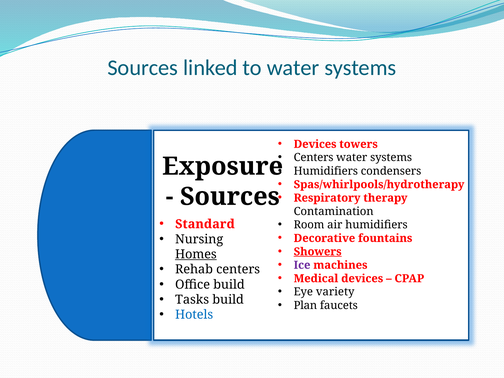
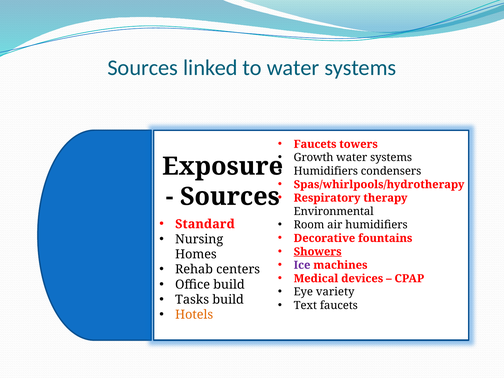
Devices at (315, 144): Devices -> Faucets
Centers at (314, 158): Centers -> Growth
Contamination: Contamination -> Environmental
Homes underline: present -> none
Plan: Plan -> Text
Hotels colour: blue -> orange
